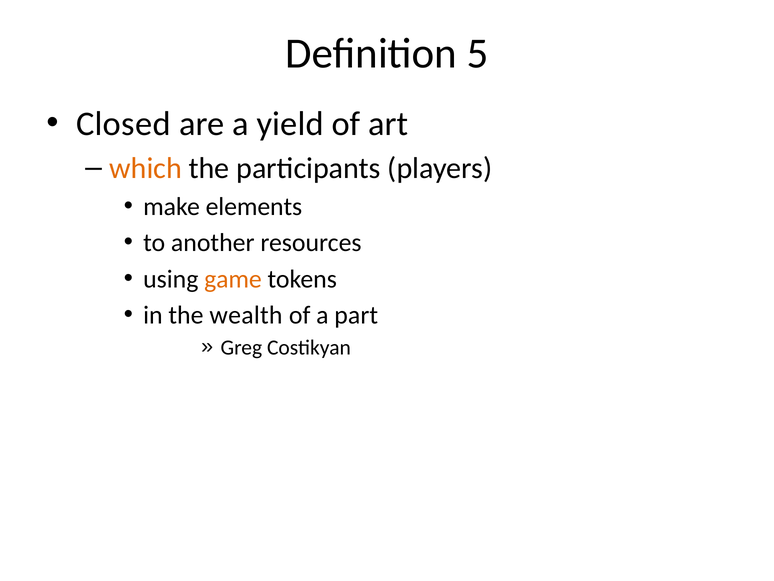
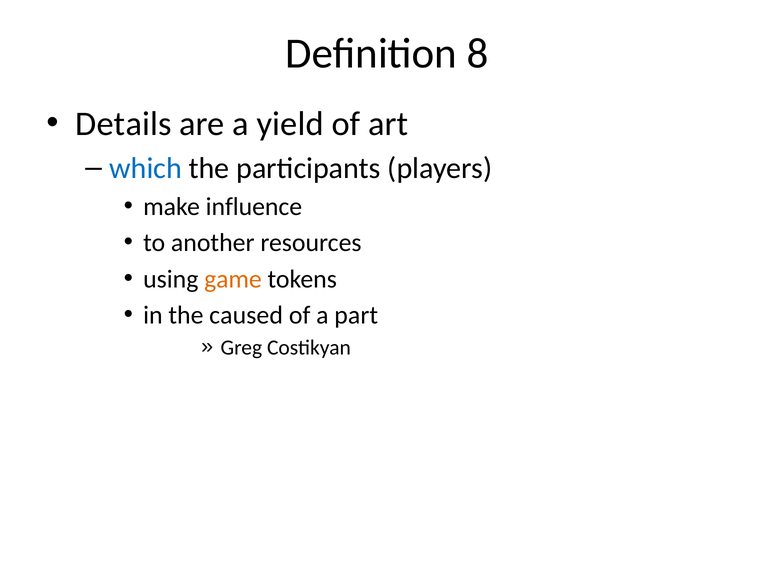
5: 5 -> 8
Closed: Closed -> Details
which colour: orange -> blue
elements: elements -> influence
wealth: wealth -> caused
